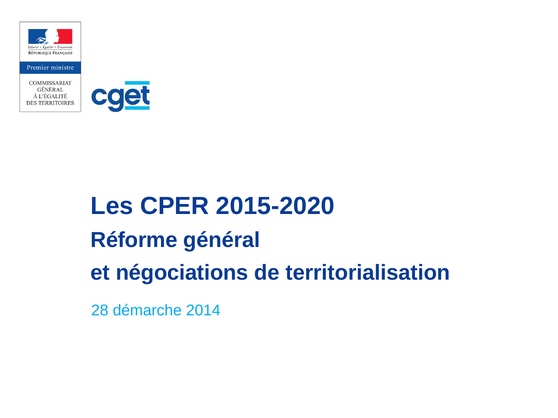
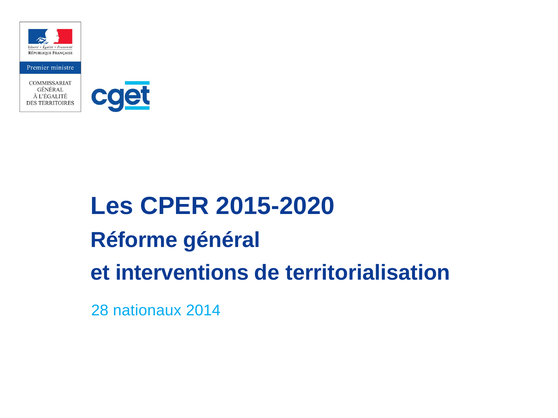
négociations: négociations -> interventions
démarche: démarche -> nationaux
